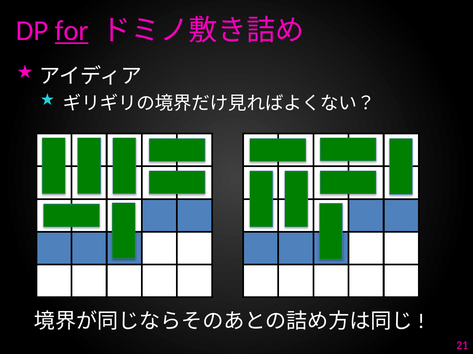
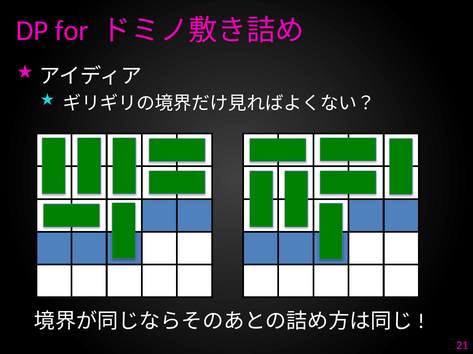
for underline: present -> none
